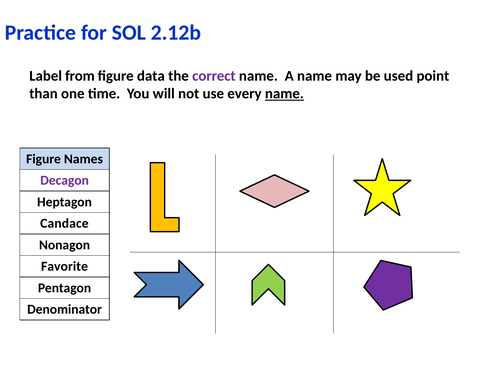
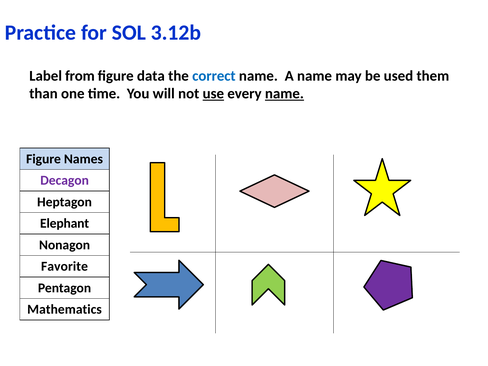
2.12b: 2.12b -> 3.12b
correct colour: purple -> blue
point: point -> them
use underline: none -> present
Candace: Candace -> Elephant
Denominator: Denominator -> Mathematics
